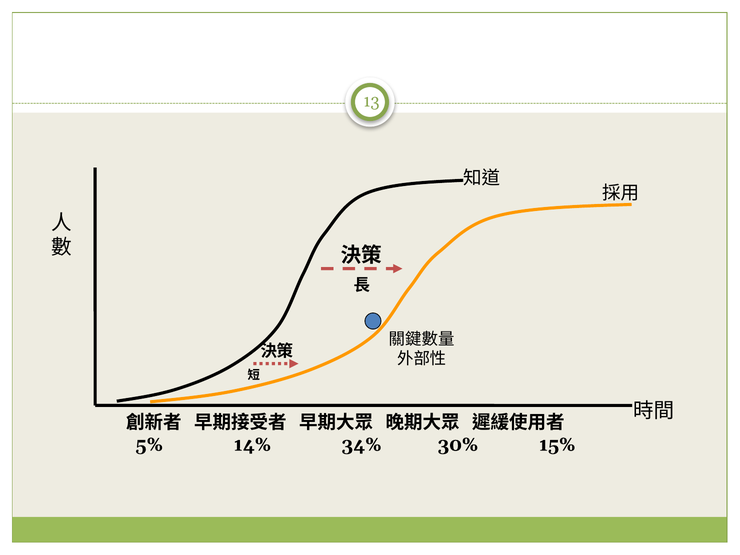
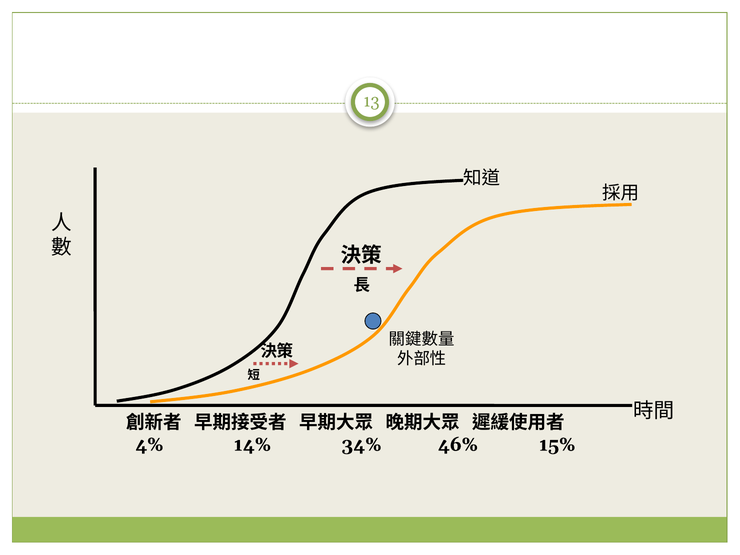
5%: 5% -> 4%
30%: 30% -> 46%
